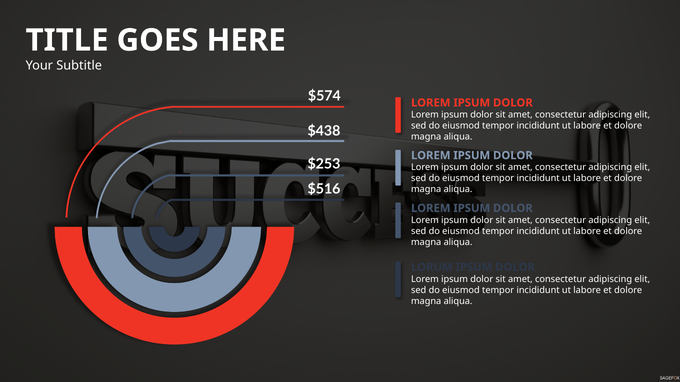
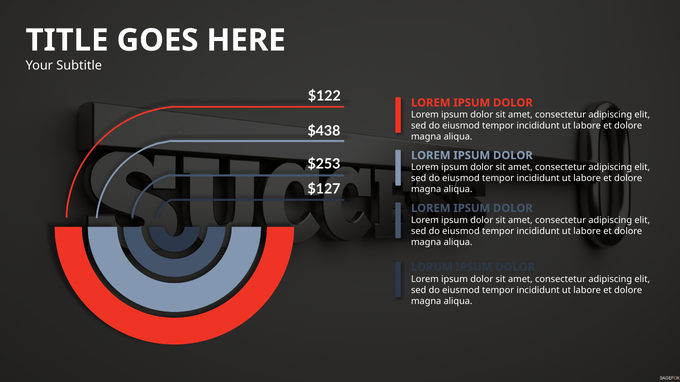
$574: $574 -> $122
$516: $516 -> $127
